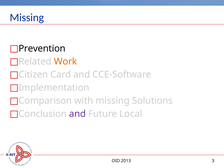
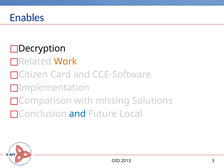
Missing at (27, 18): Missing -> Enables
Prevention: Prevention -> Decryption
and at (77, 114) colour: purple -> blue
